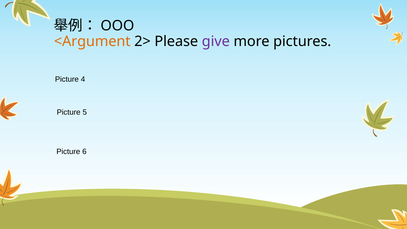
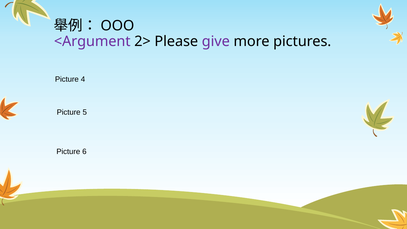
<Argument colour: orange -> purple
